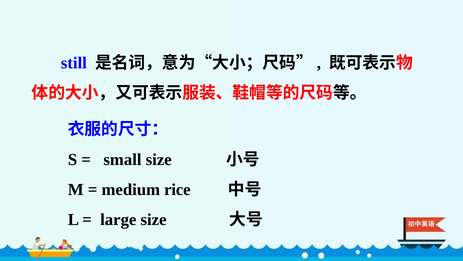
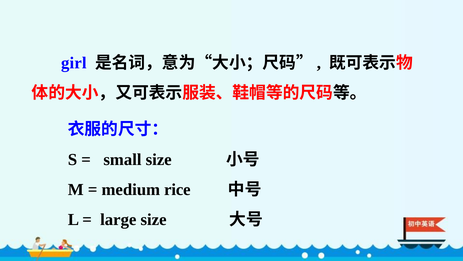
still: still -> girl
